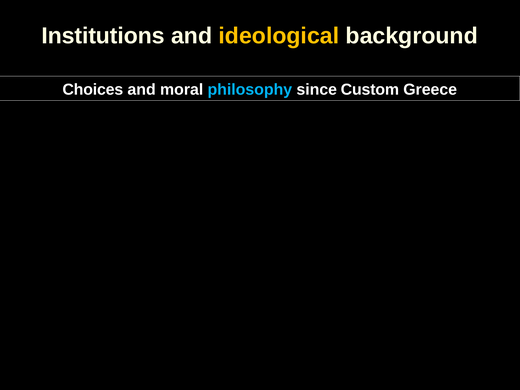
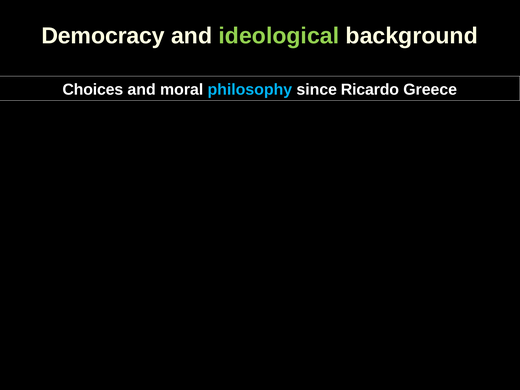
Institutions: Institutions -> Democracy
ideological colour: yellow -> light green
Custom: Custom -> Ricardo
